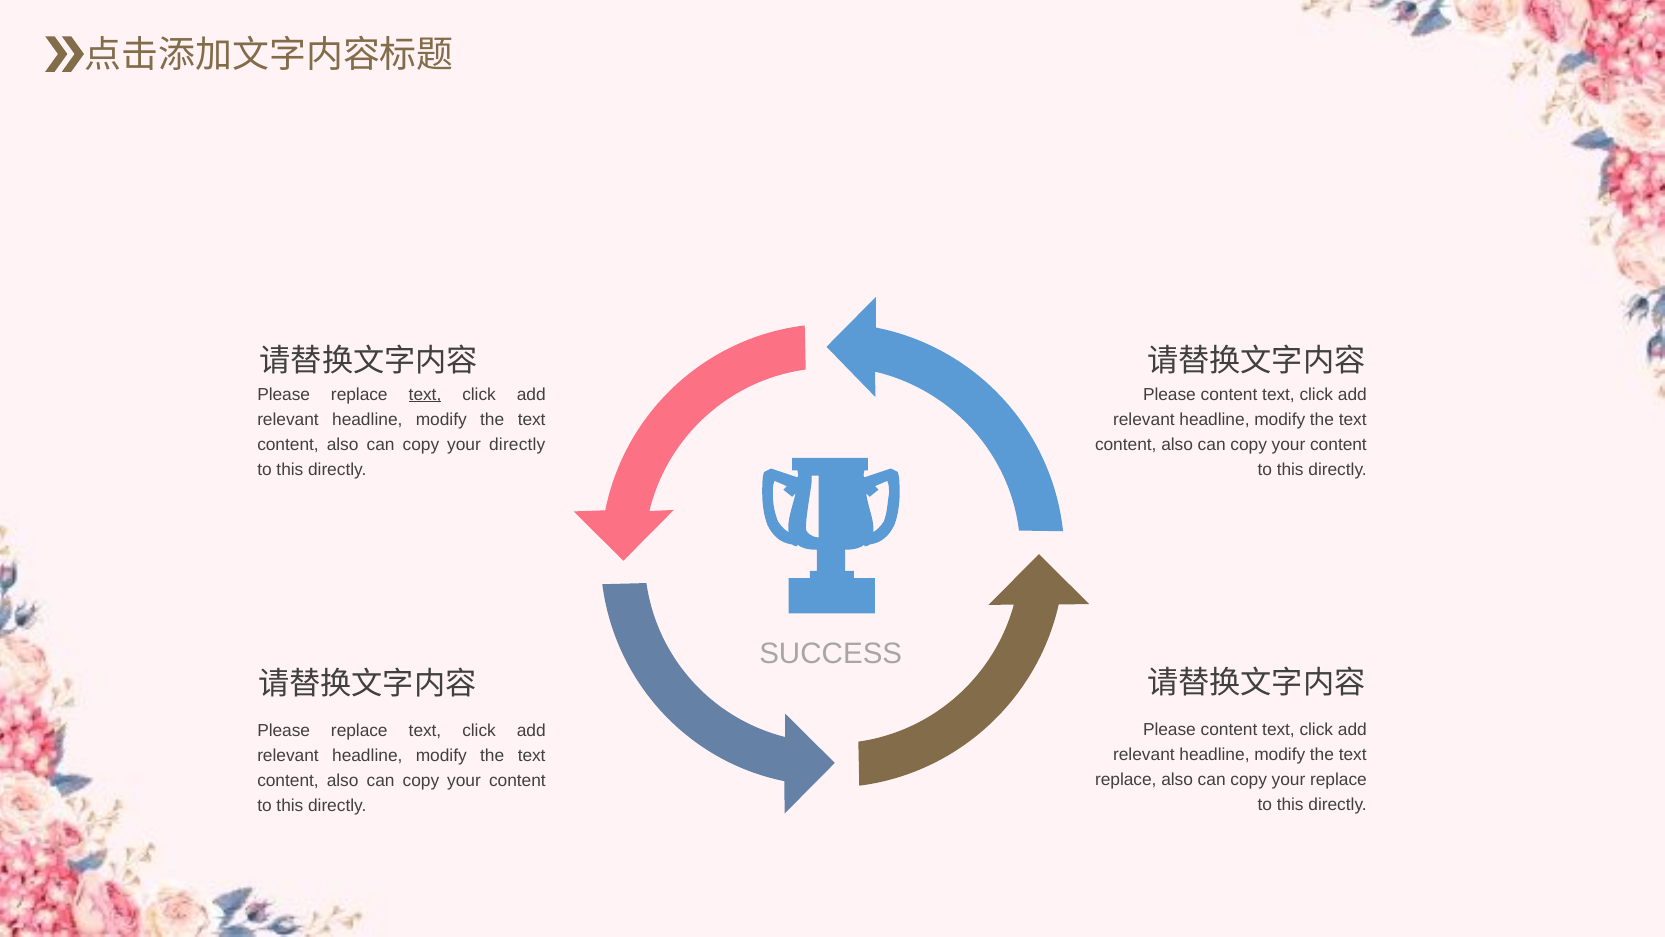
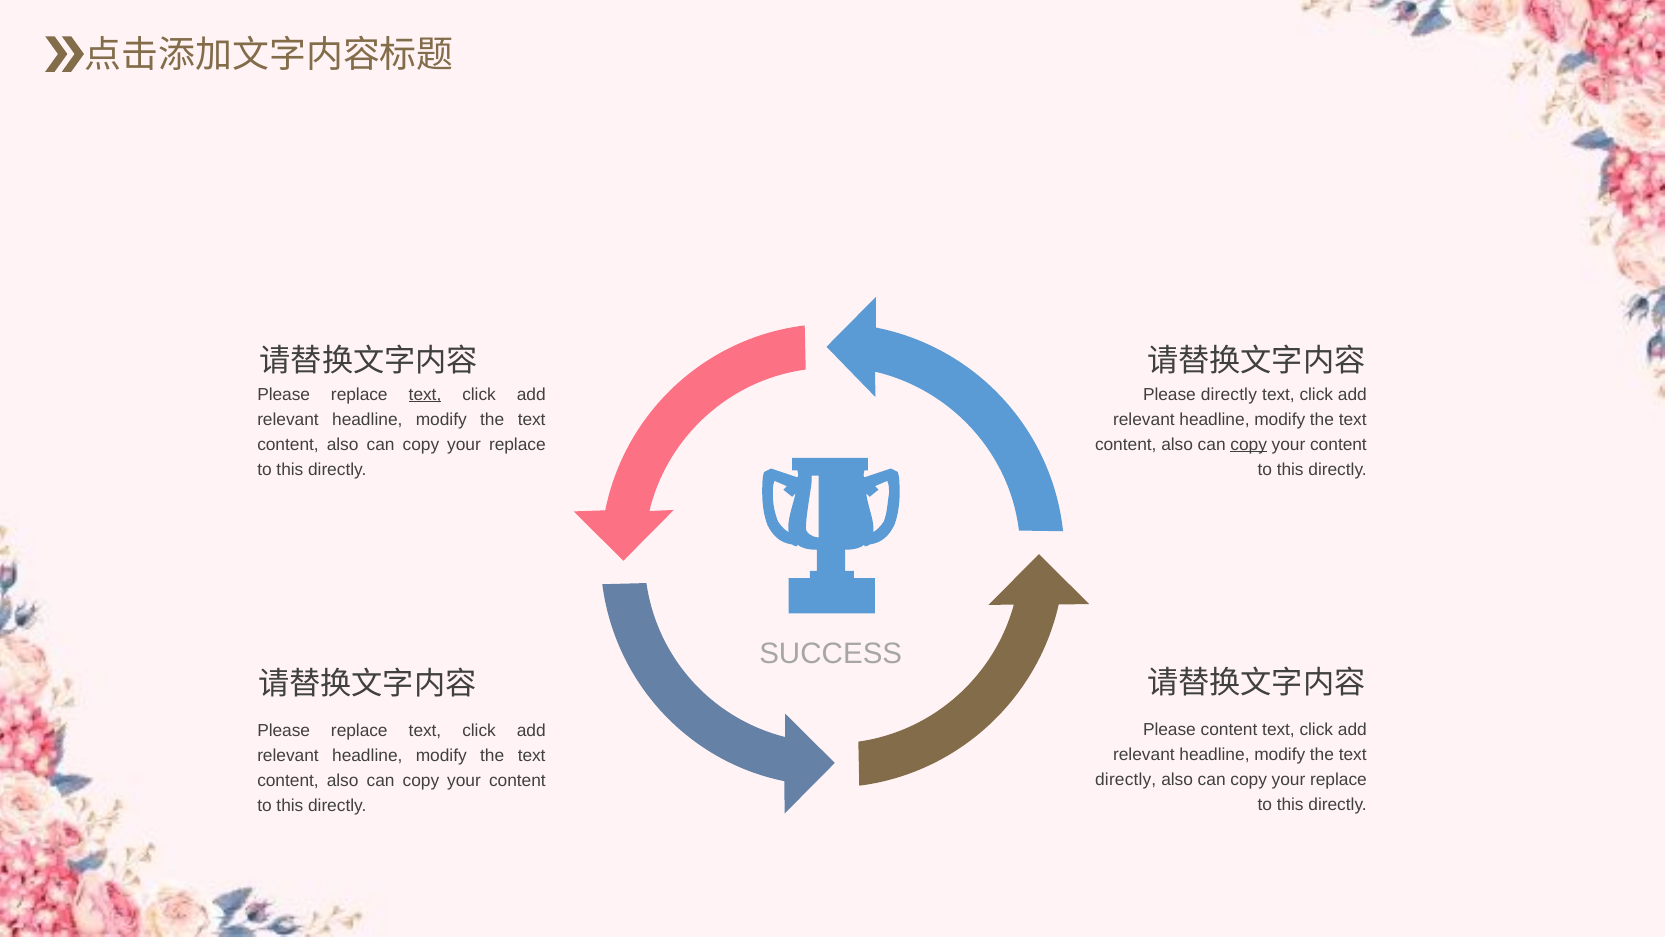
content at (1229, 394): content -> directly
directly at (517, 444): directly -> replace
copy at (1249, 444) underline: none -> present
replace at (1126, 780): replace -> directly
